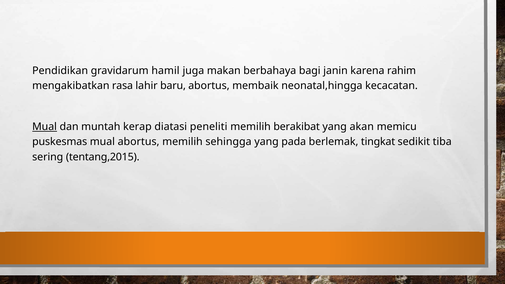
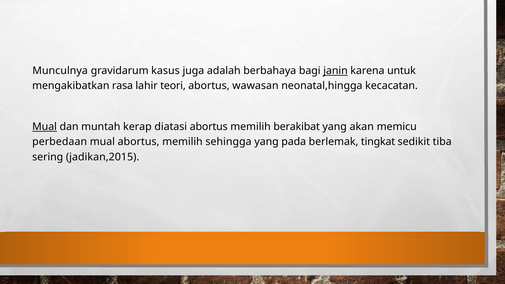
Pendidikan: Pendidikan -> Munculnya
hamil: hamil -> kasus
makan: makan -> adalah
janin underline: none -> present
rahim: rahim -> untuk
baru: baru -> teori
membaik: membaik -> wawasan
diatasi peneliti: peneliti -> abortus
puskesmas: puskesmas -> perbedaan
tentang,2015: tentang,2015 -> jadikan,2015
